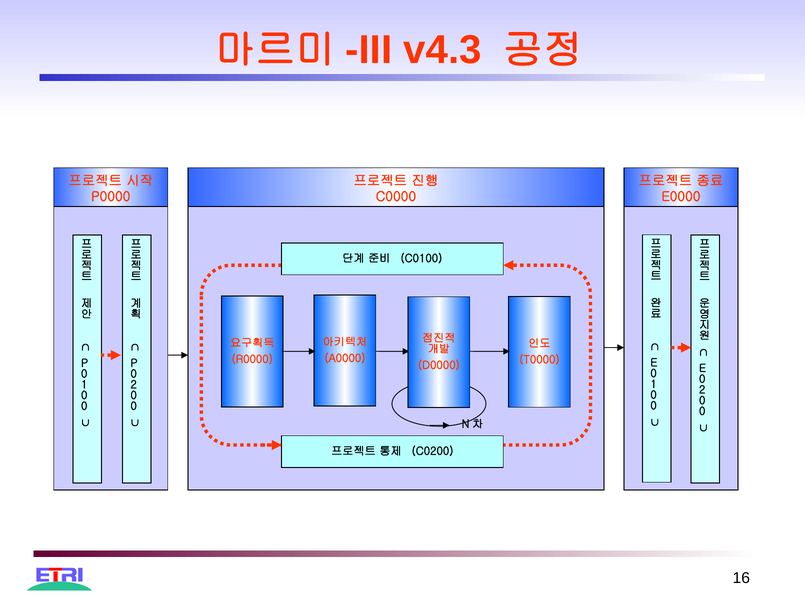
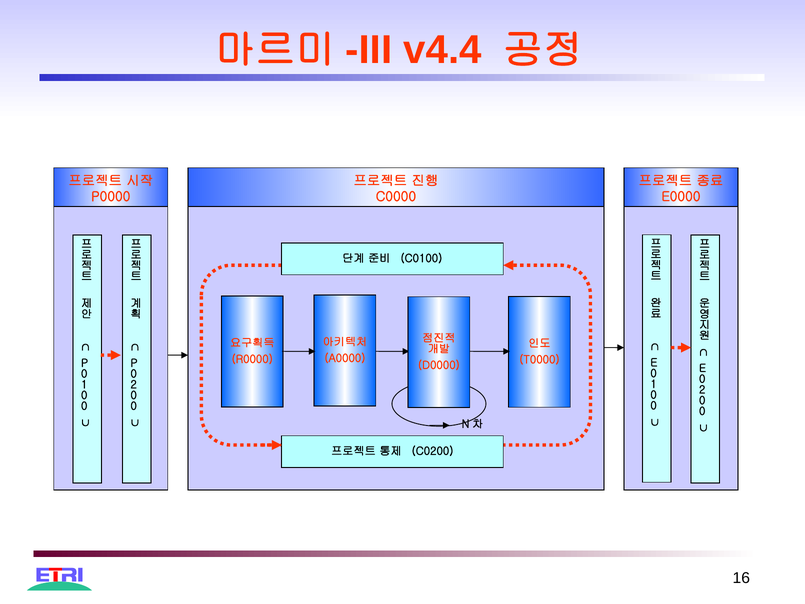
v4.3: v4.3 -> v4.4
